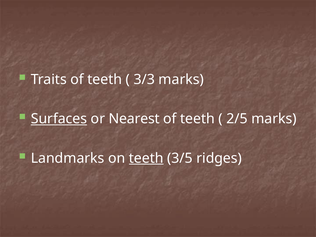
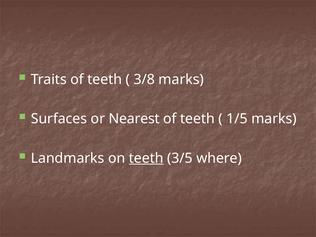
3/3: 3/3 -> 3/8
Surfaces underline: present -> none
2/5: 2/5 -> 1/5
ridges: ridges -> where
